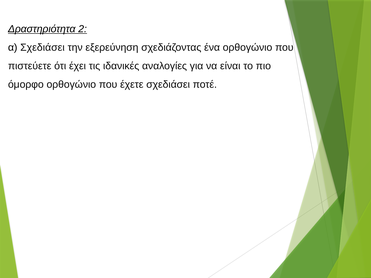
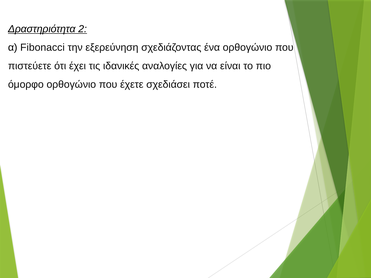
α Σχεδιάσει: Σχεδιάσει -> Fibonacci
